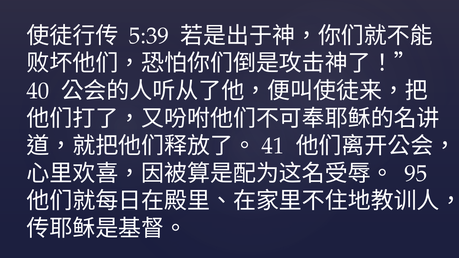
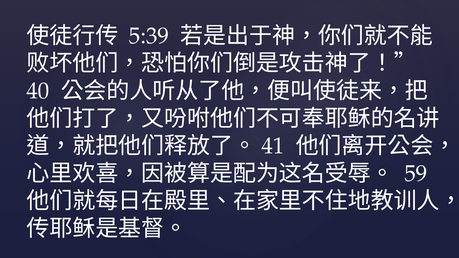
95: 95 -> 59
